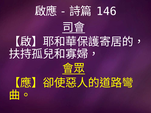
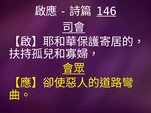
146 underline: none -> present
